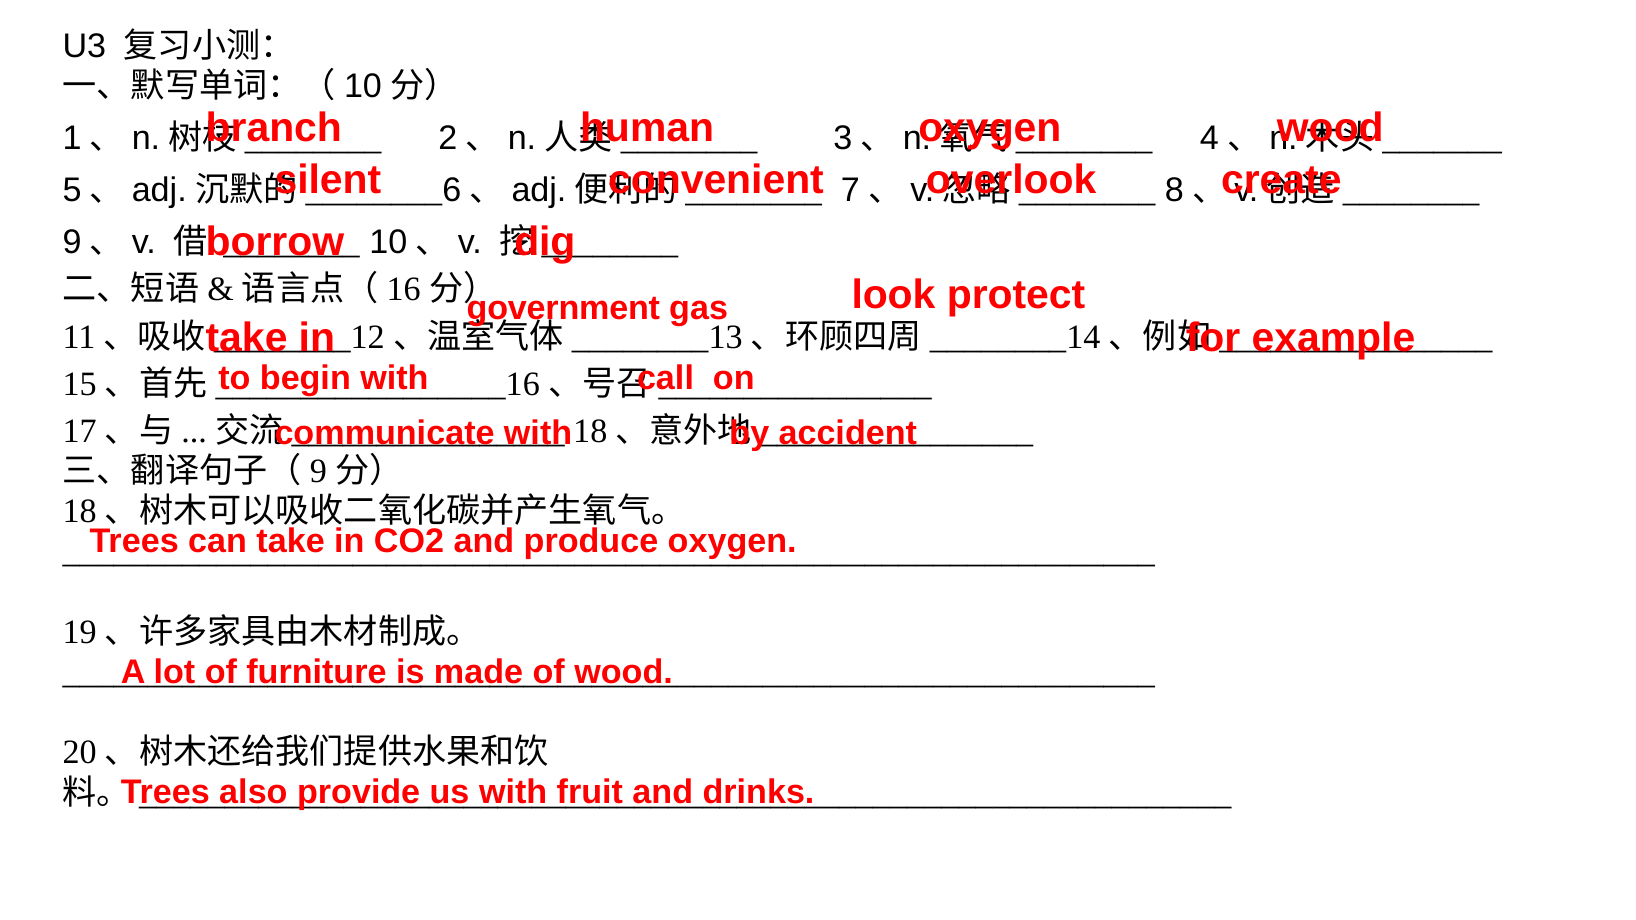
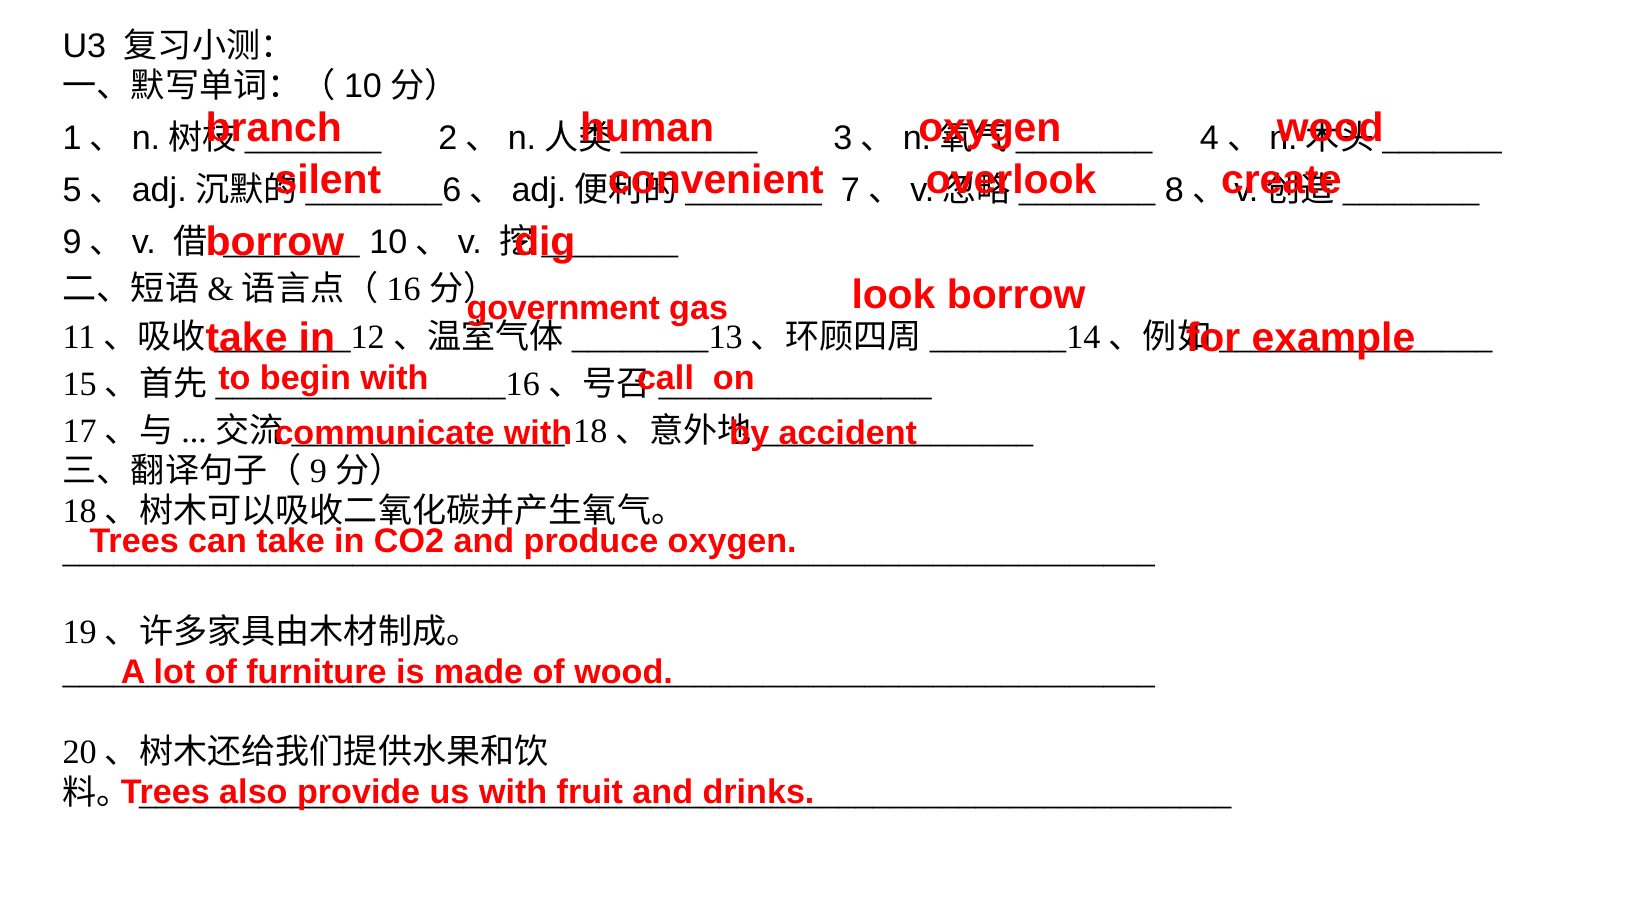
look protect: protect -> borrow
